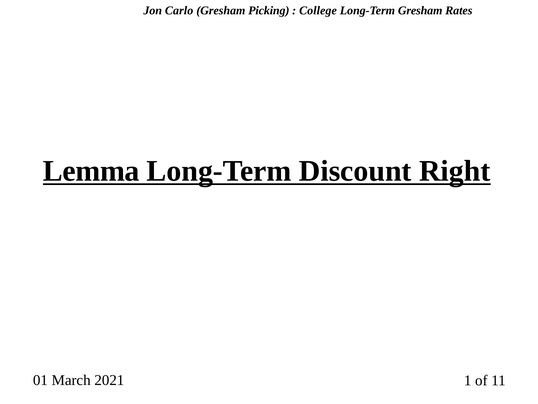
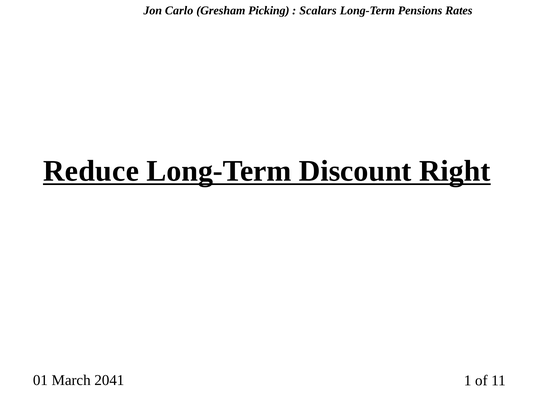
College: College -> Scalars
Long-Term Gresham: Gresham -> Pensions
Lemma: Lemma -> Reduce
2021: 2021 -> 2041
